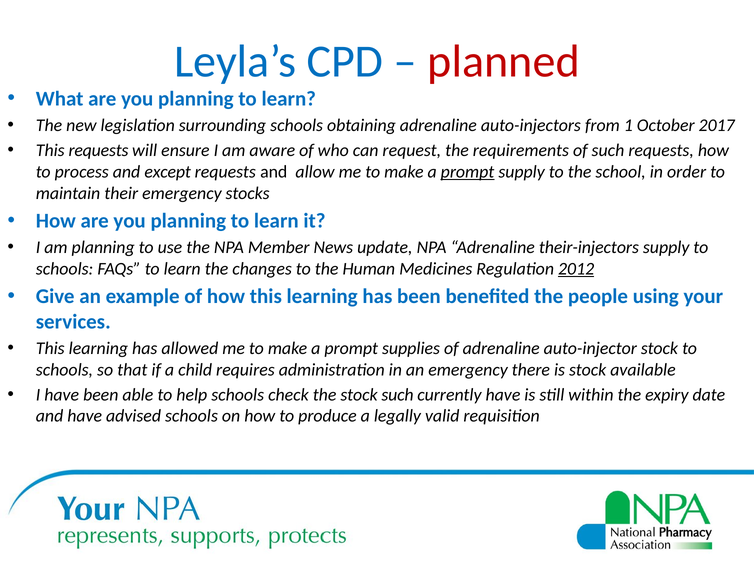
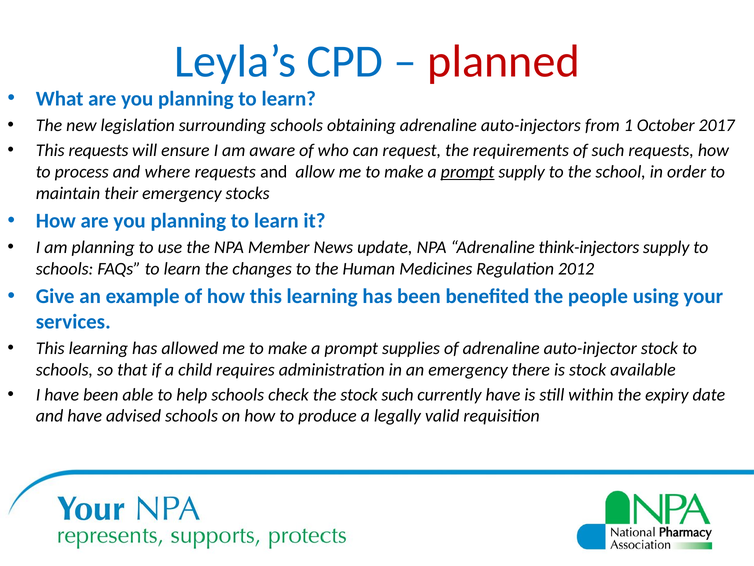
except: except -> where
their-injectors: their-injectors -> think-injectors
2012 underline: present -> none
